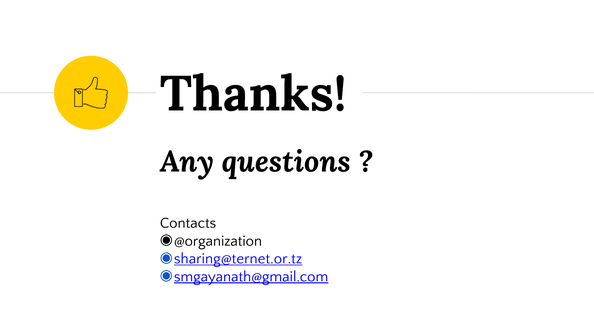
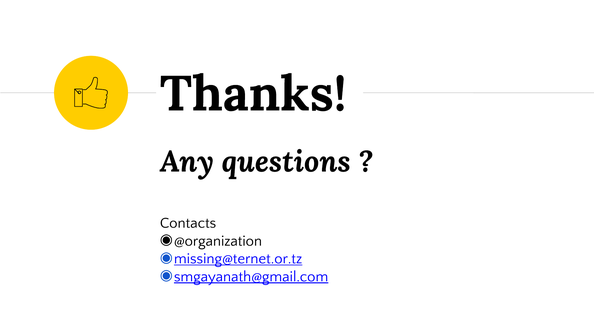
sharing@ternet.or.tz: sharing@ternet.or.tz -> missing@ternet.or.tz
